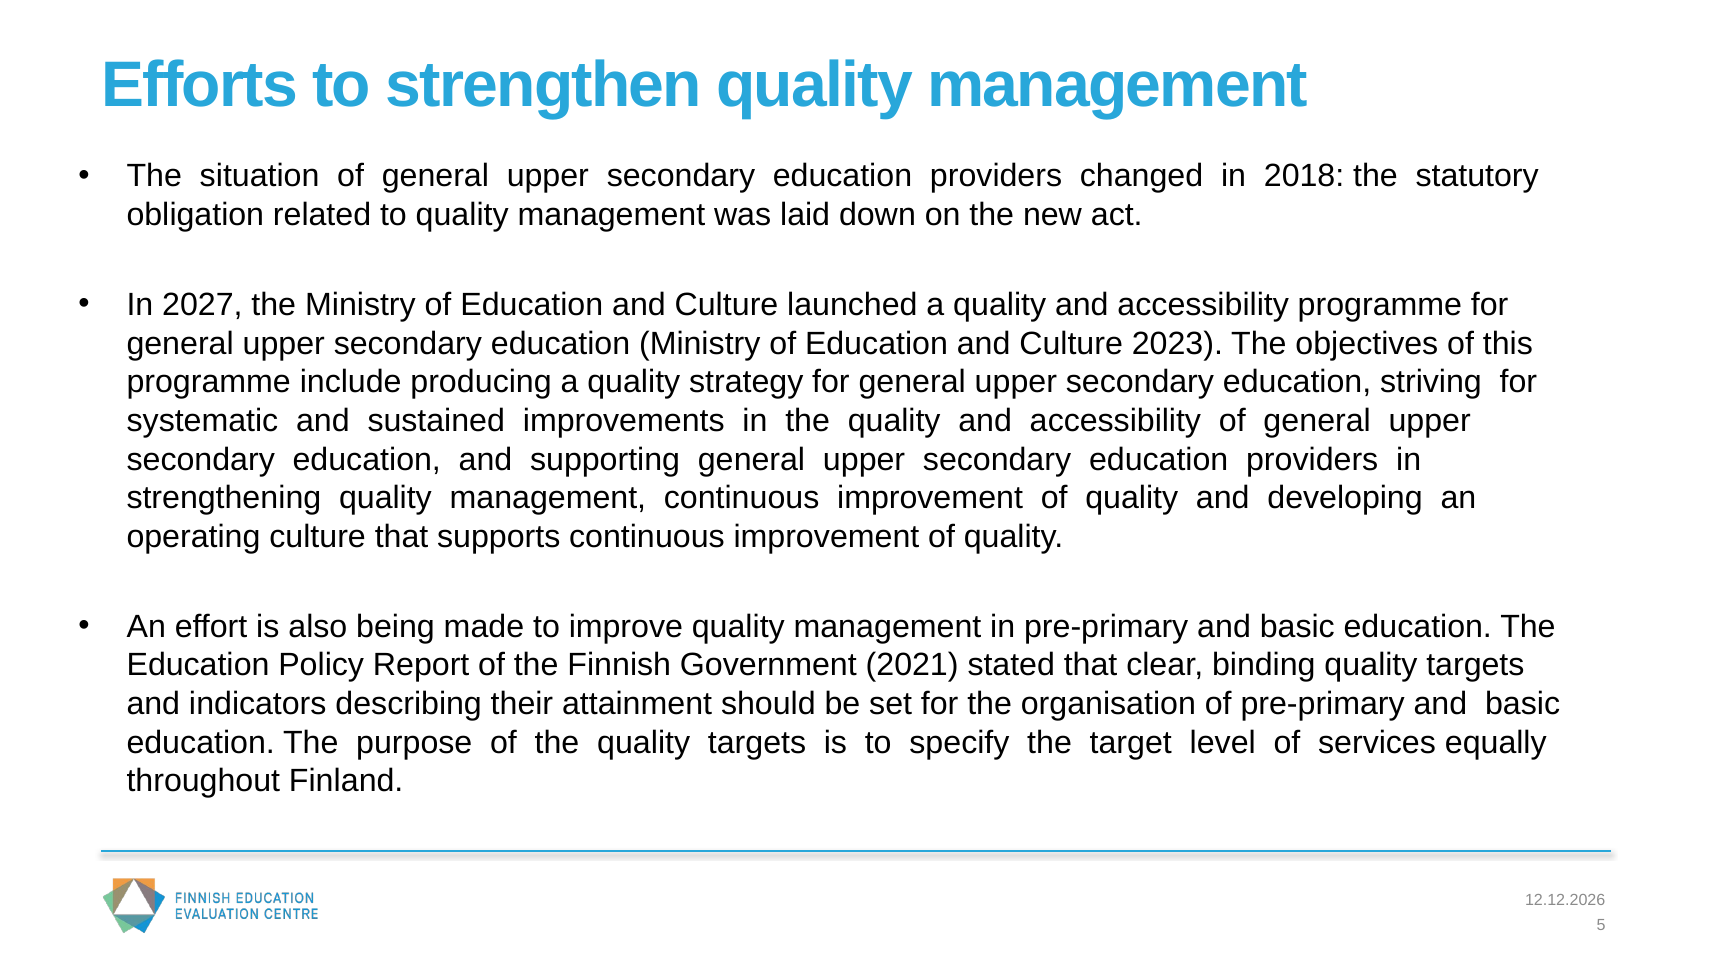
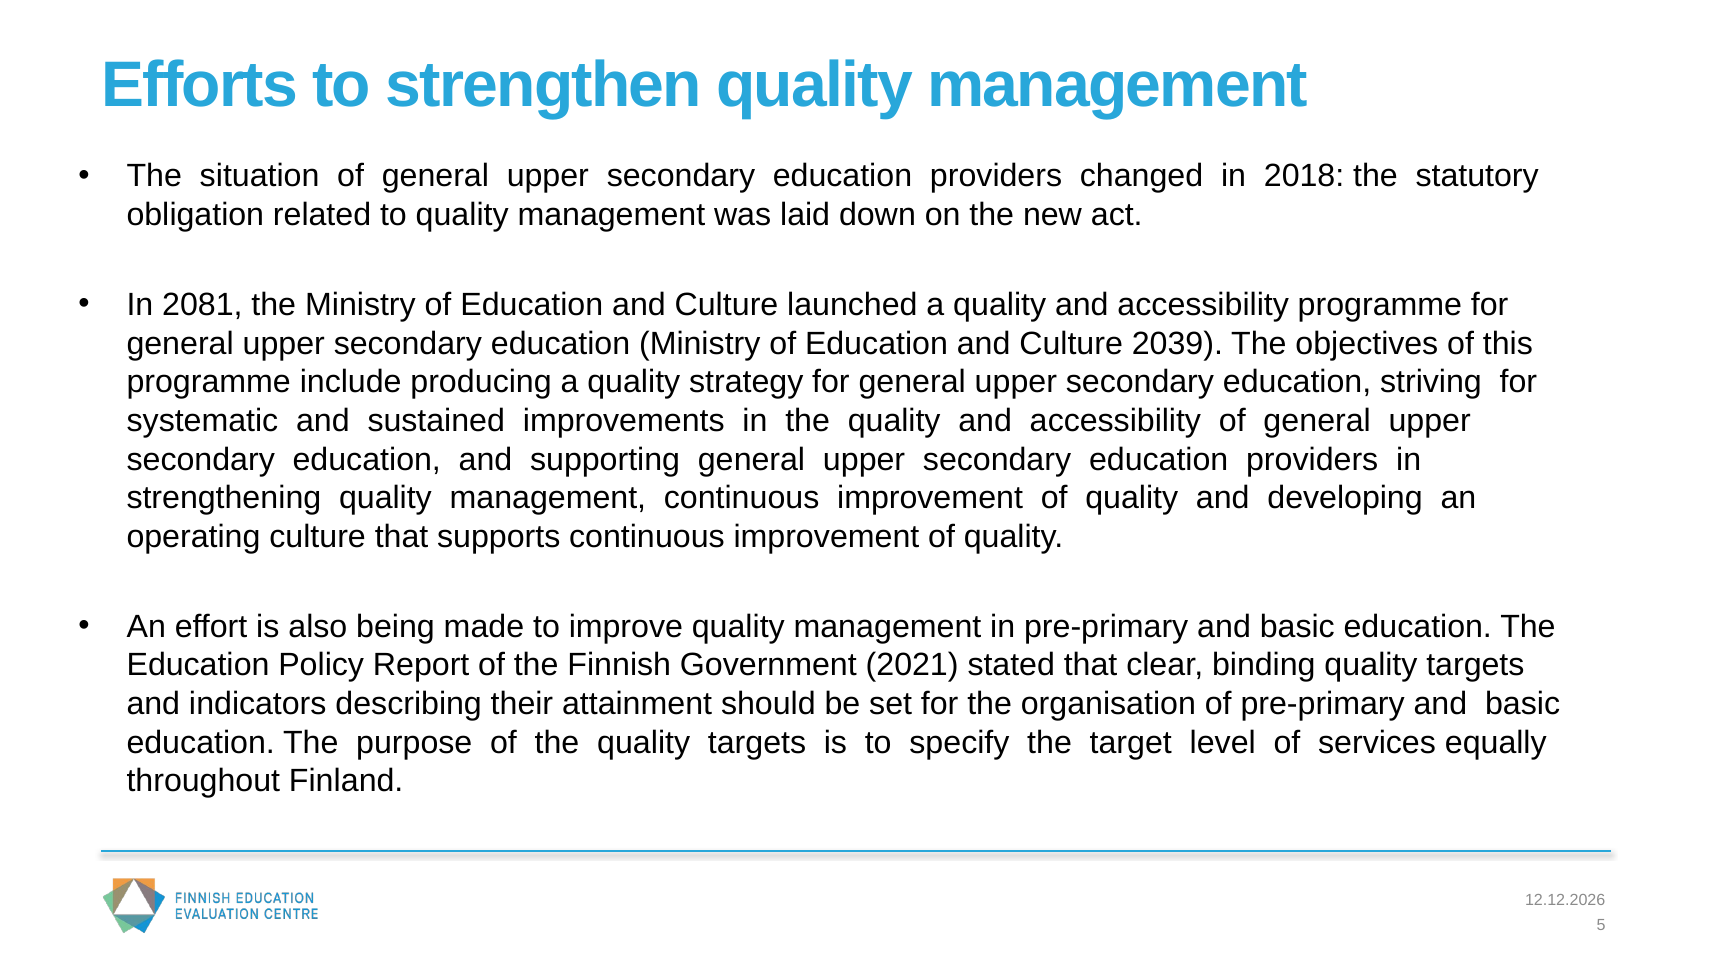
2027: 2027 -> 2081
2023: 2023 -> 2039
